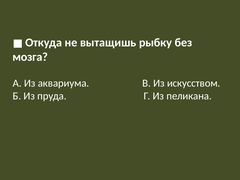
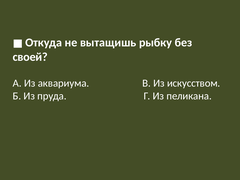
мозга: мозга -> своей
